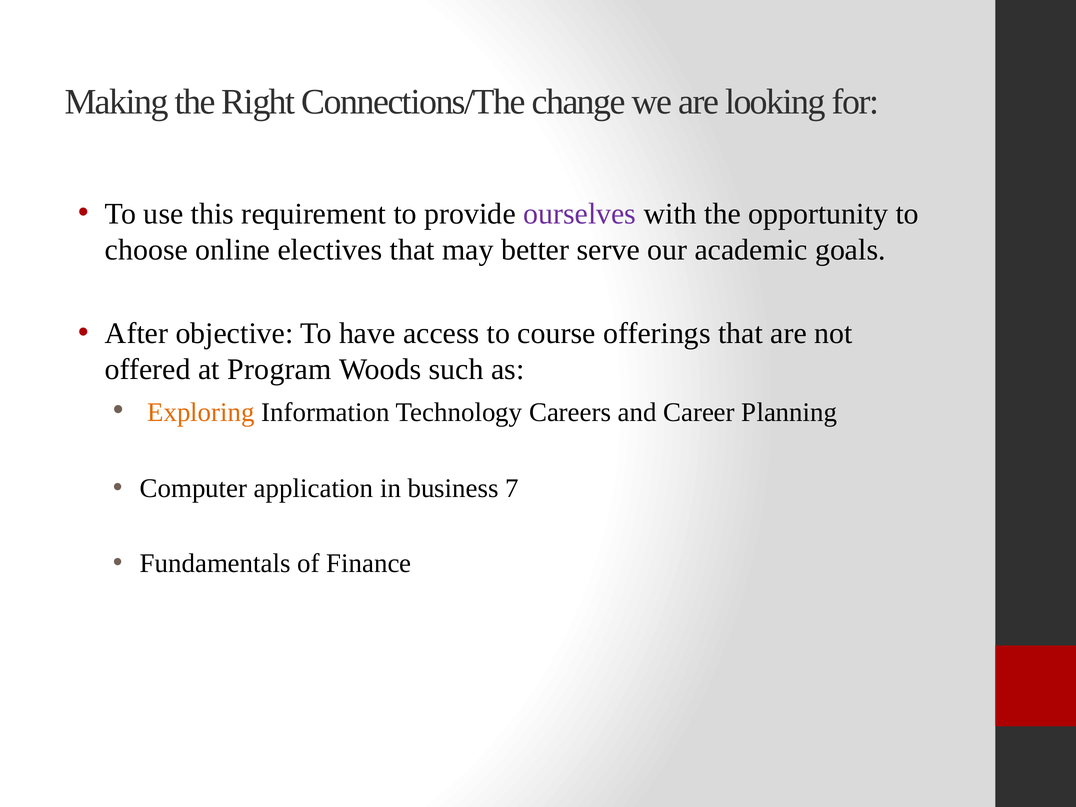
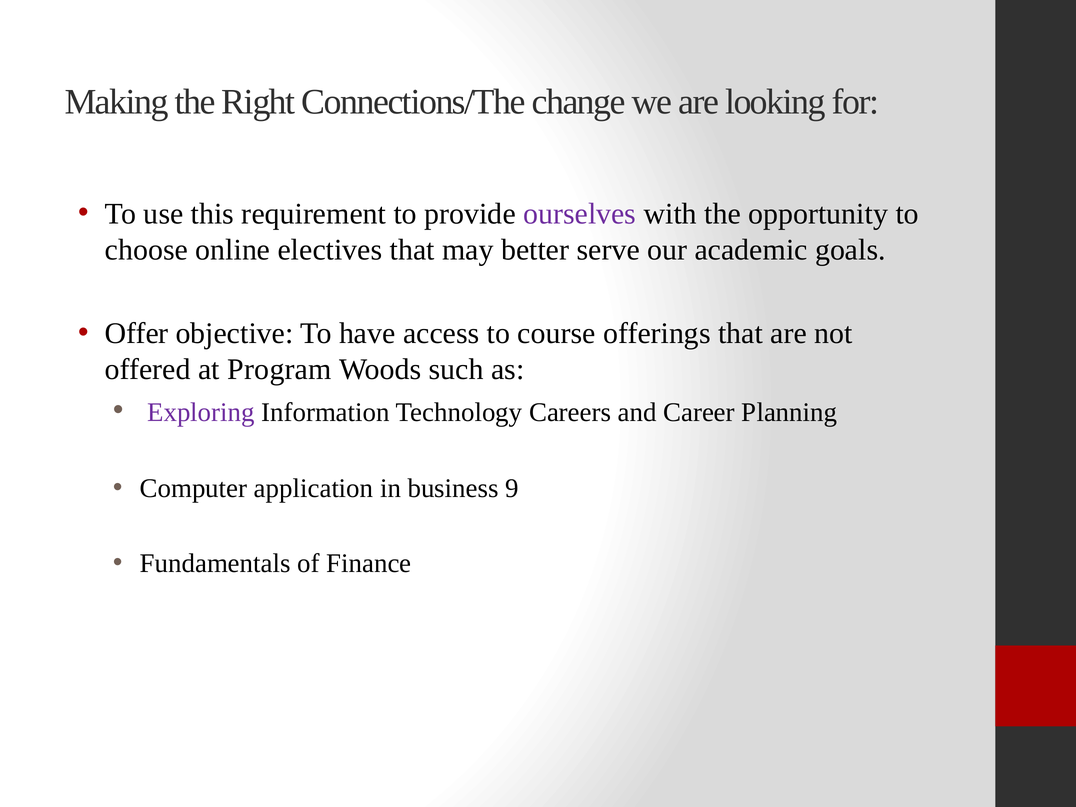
After: After -> Offer
Exploring colour: orange -> purple
7: 7 -> 9
